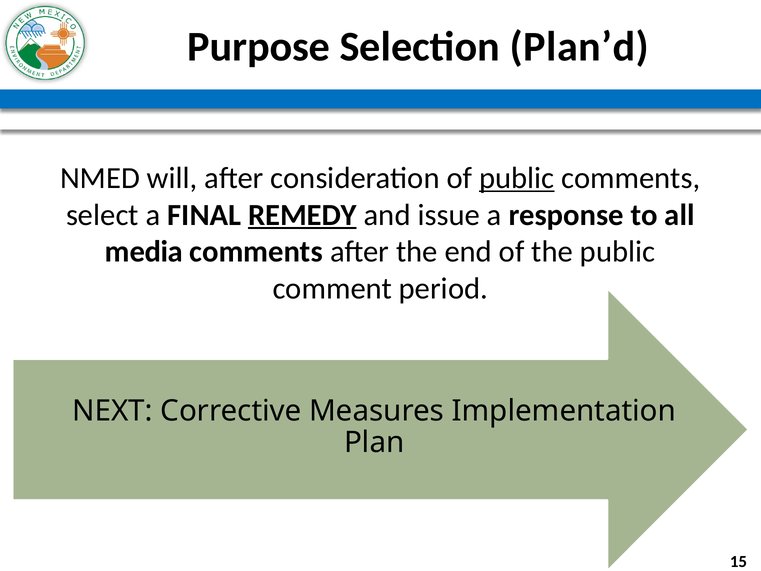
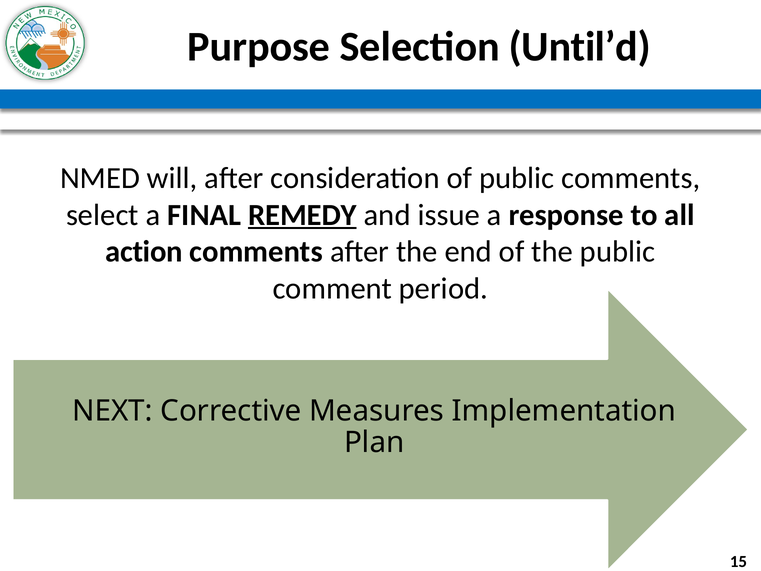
Plan’d: Plan’d -> Until’d
public at (517, 178) underline: present -> none
media: media -> action
